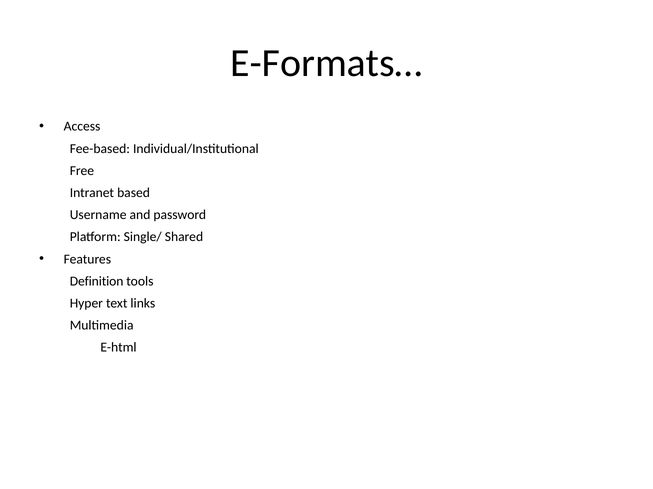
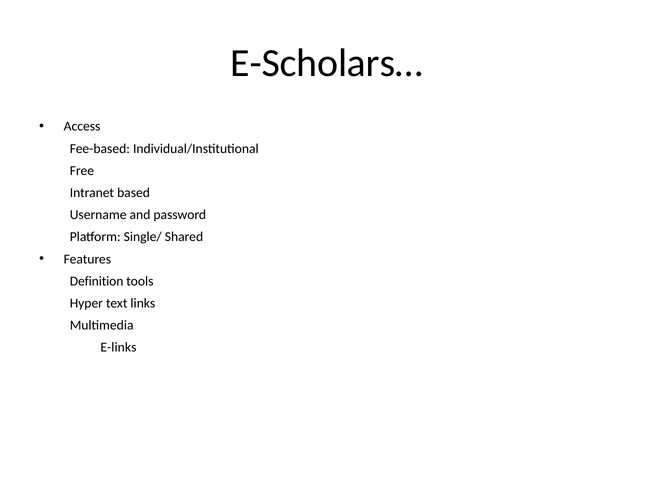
E-Formats…: E-Formats… -> E-Scholars…
E-html: E-html -> E-links
